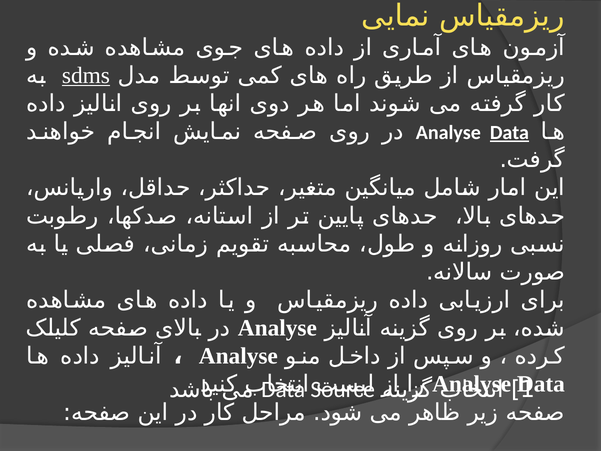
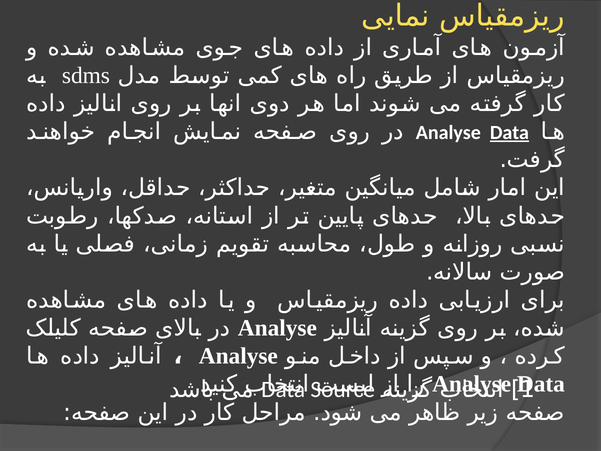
sdms underline: present -> none
